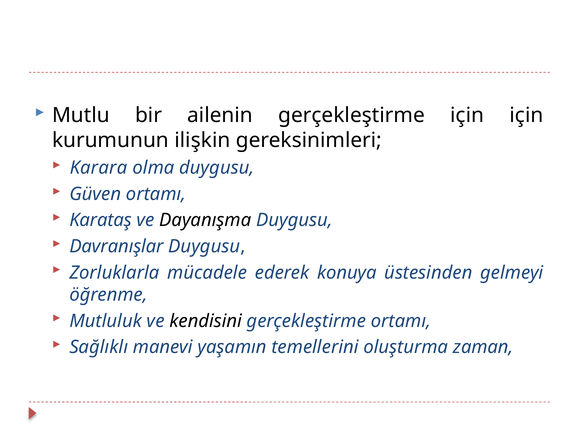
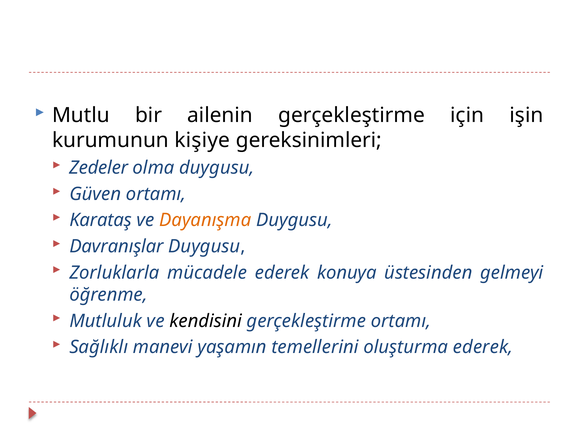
için için: için -> işin
ilişkin: ilişkin -> kişiye
Karara: Karara -> Zedeler
Dayanışma colour: black -> orange
oluşturma zaman: zaman -> ederek
